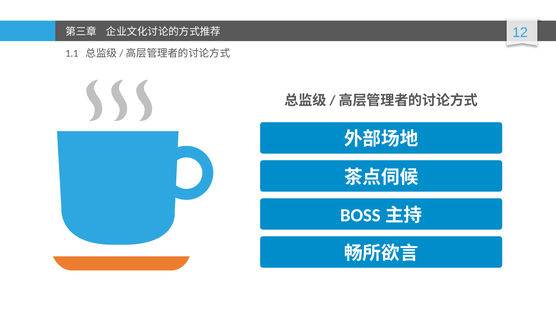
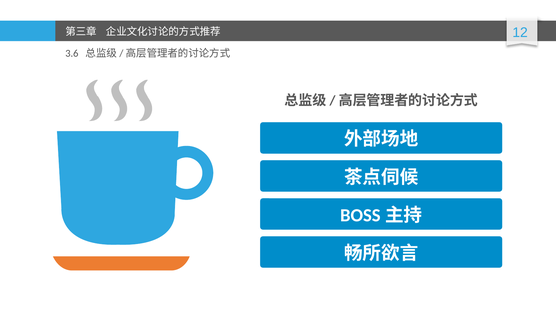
1.1: 1.1 -> 3.6
